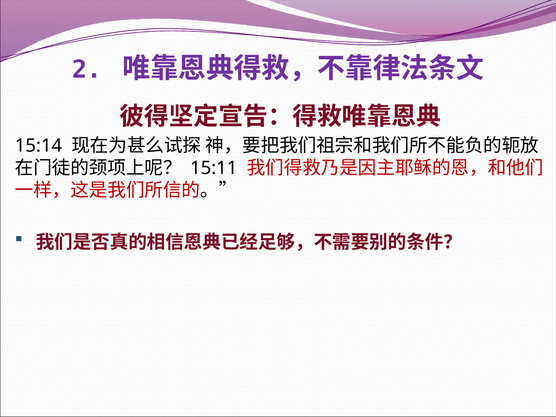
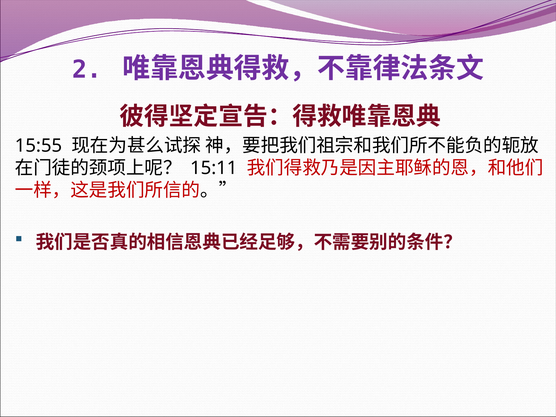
15:14: 15:14 -> 15:55
